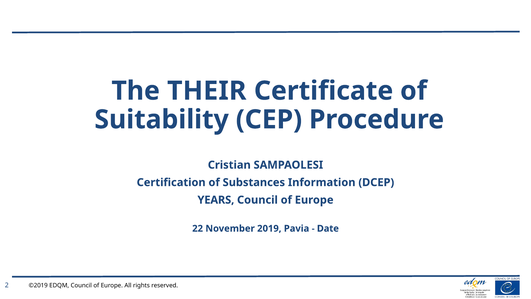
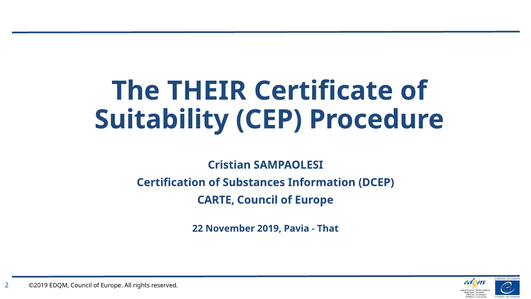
YEARS: YEARS -> CARTE
Date: Date -> That
